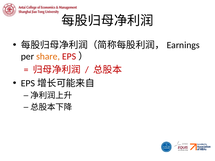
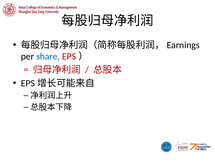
share colour: orange -> blue
